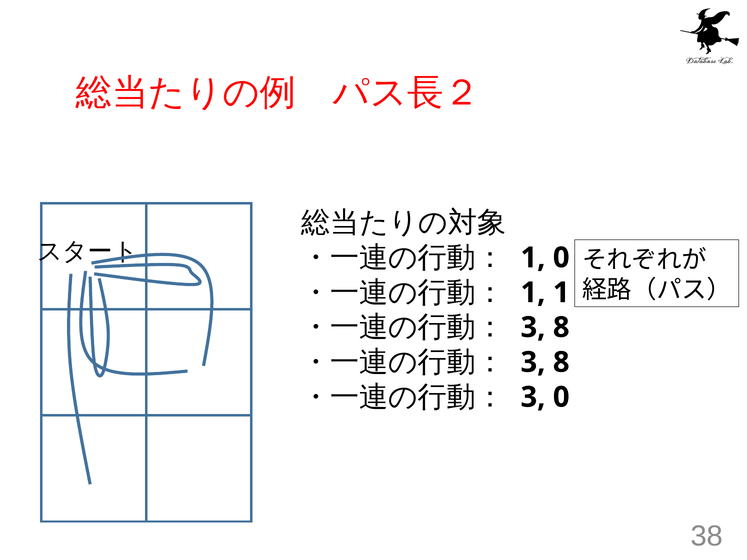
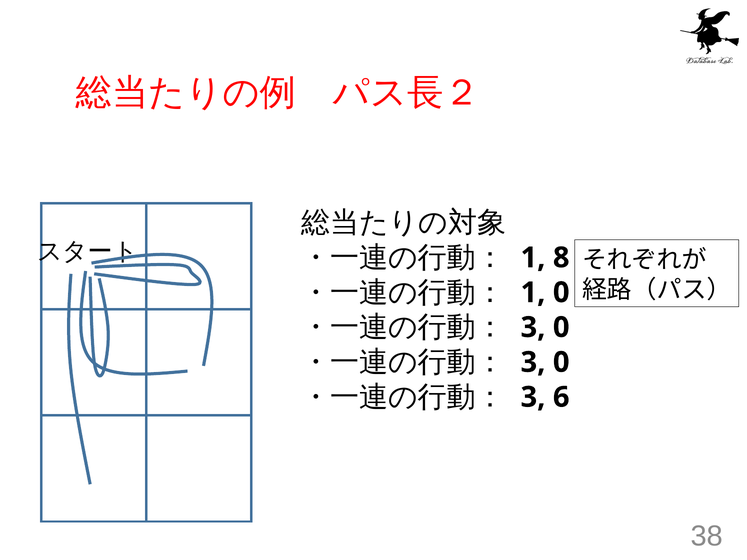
1 0: 0 -> 8
1 1: 1 -> 0
8 at (561, 328): 8 -> 0
8 at (561, 362): 8 -> 0
3 0: 0 -> 6
